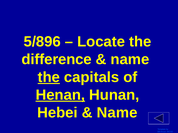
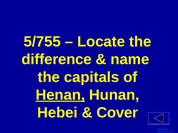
5/896: 5/896 -> 5/755
the at (49, 77) underline: present -> none
Name at (117, 113): Name -> Cover
